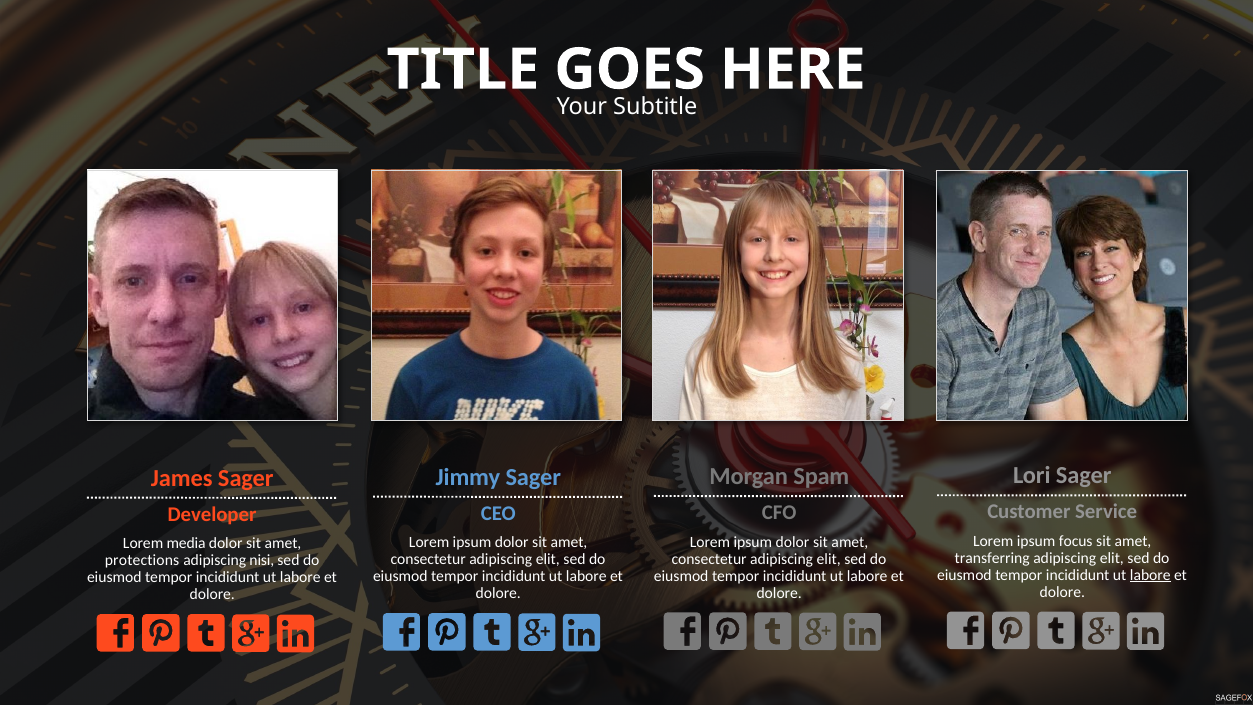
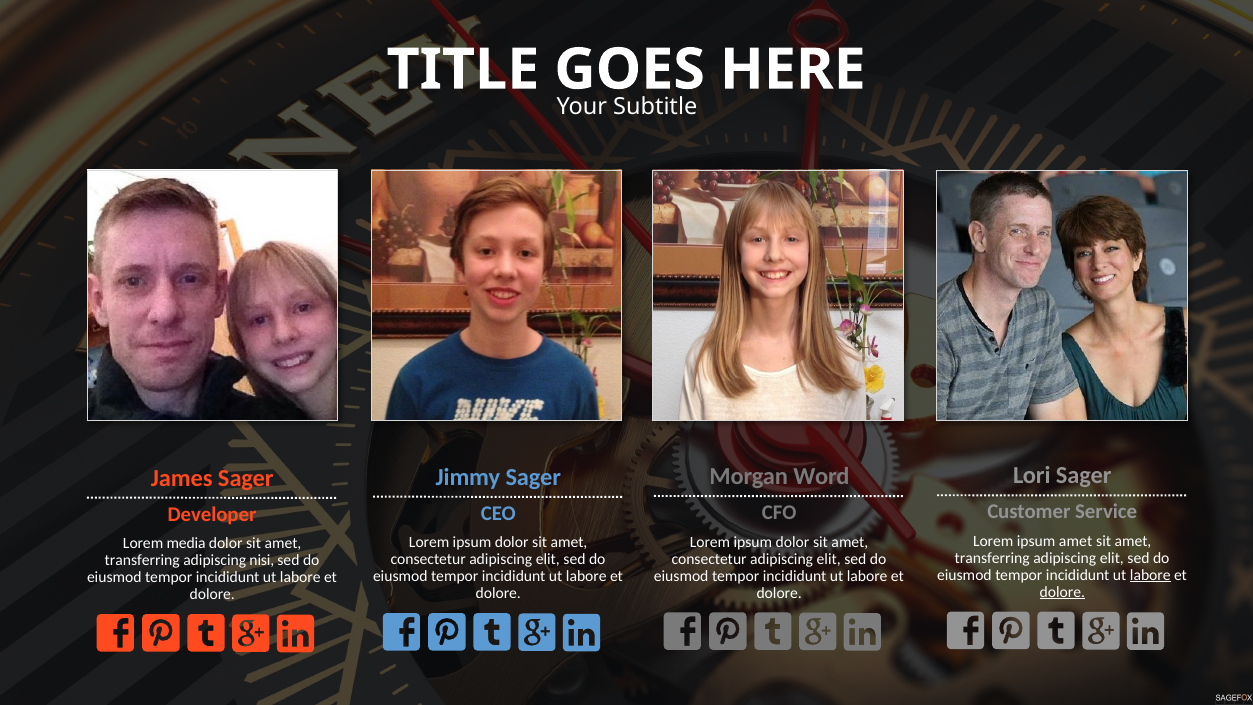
Spam: Spam -> Word
ipsum focus: focus -> amet
protections at (142, 561): protections -> transferring
dolore at (1062, 592) underline: none -> present
